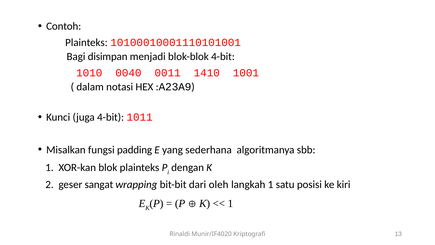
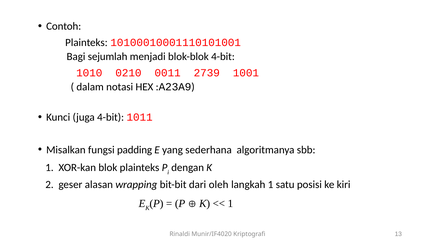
disimpan: disimpan -> sejumlah
0040: 0040 -> 0210
1410: 1410 -> 2739
sangat: sangat -> alasan
